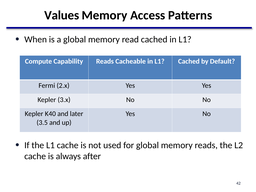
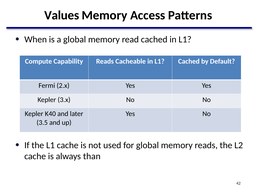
after: after -> than
